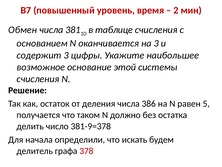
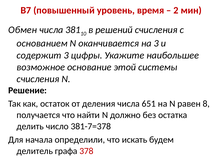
таблице: таблице -> решений
386: 386 -> 651
5: 5 -> 8
таком: таком -> найти
381-9=378: 381-9=378 -> 381-7=378
